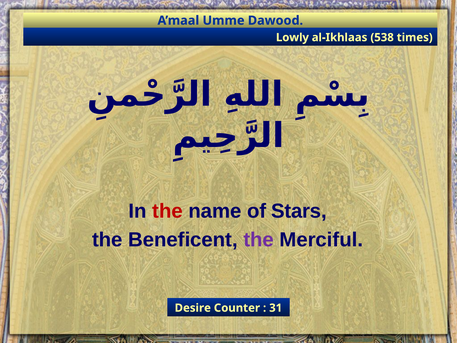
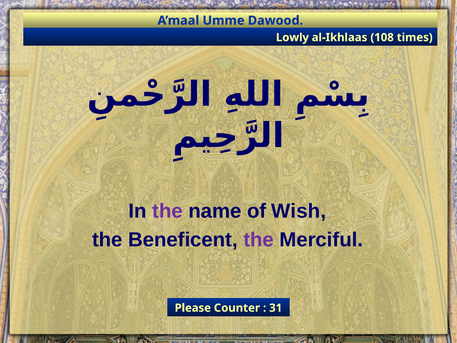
538: 538 -> 108
the at (168, 211) colour: red -> purple
Stars: Stars -> Wish
Desire: Desire -> Please
